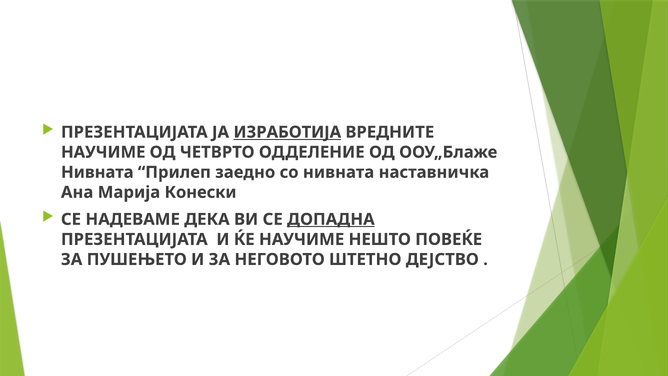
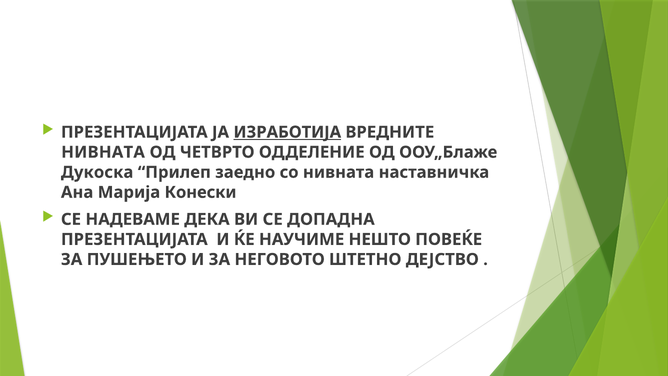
НАУЧИМЕ at (103, 152): НАУЧИМЕ -> НИВНАТА
Нивната at (97, 172): Нивната -> Дукоска
ДОПАДНА underline: present -> none
